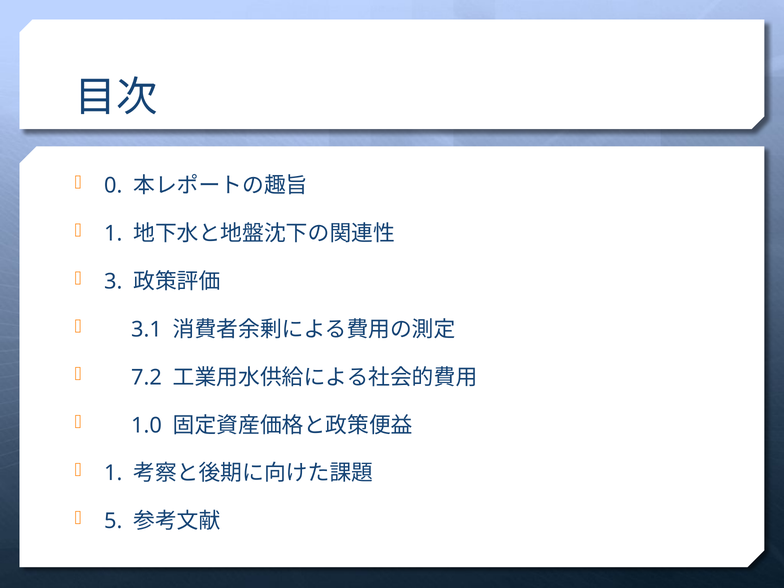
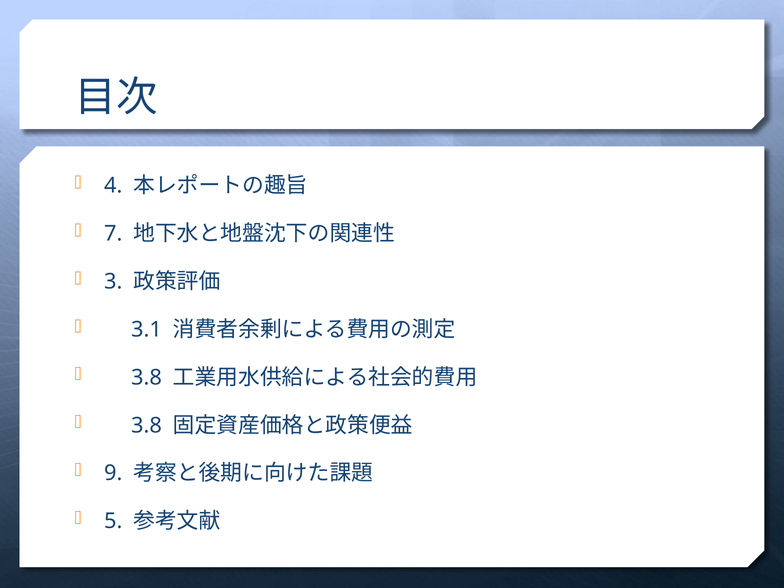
0: 0 -> 4
1 at (113, 234): 1 -> 7
7.2 at (147, 377): 7.2 -> 3.8
1.0 at (147, 425): 1.0 -> 3.8
1 at (113, 473): 1 -> 9
